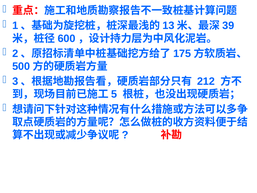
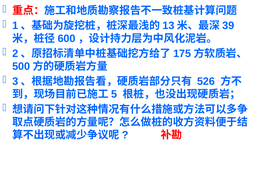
212: 212 -> 526
